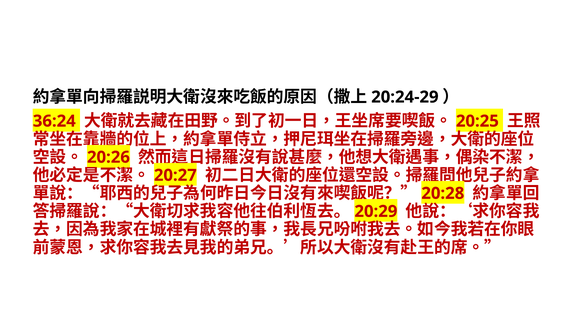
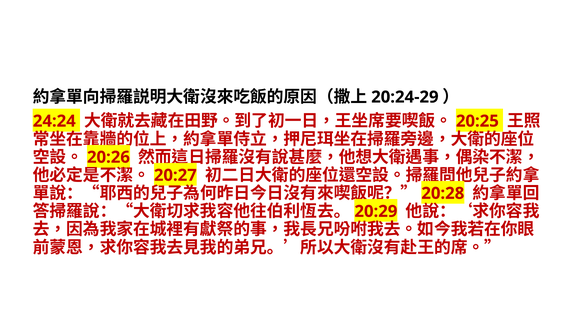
36:24: 36:24 -> 24:24
